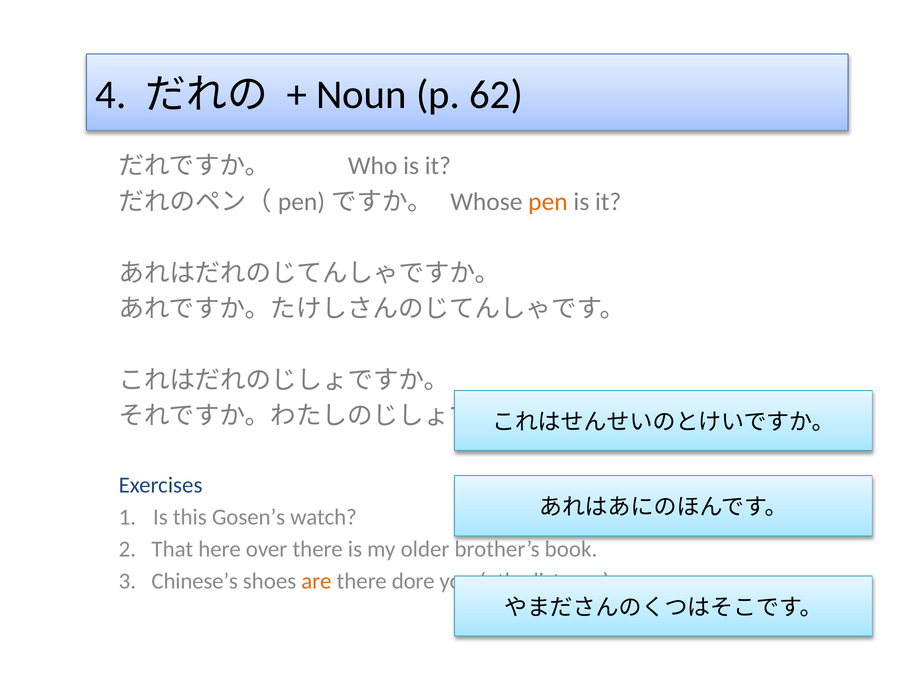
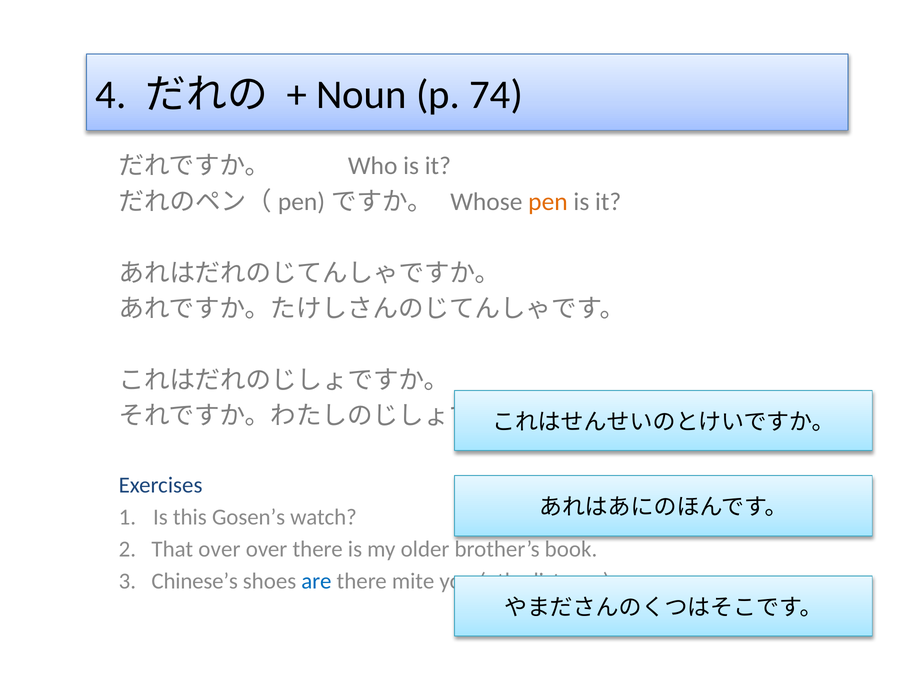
62: 62 -> 74
That here: here -> over
are colour: orange -> blue
dore: dore -> mite
